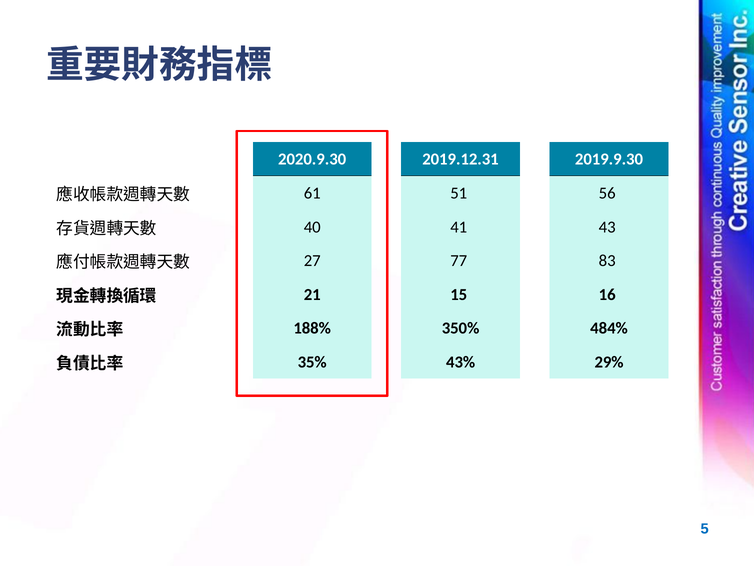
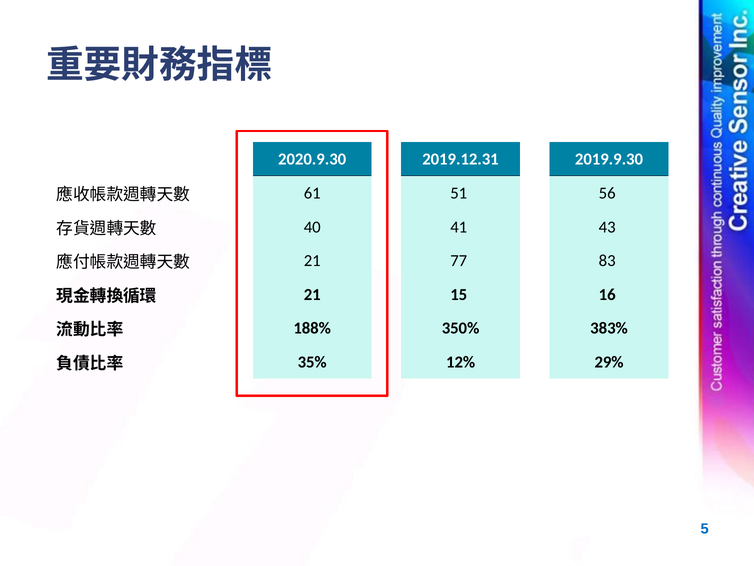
27 at (312, 261): 27 -> 21
484%: 484% -> 383%
43%: 43% -> 12%
